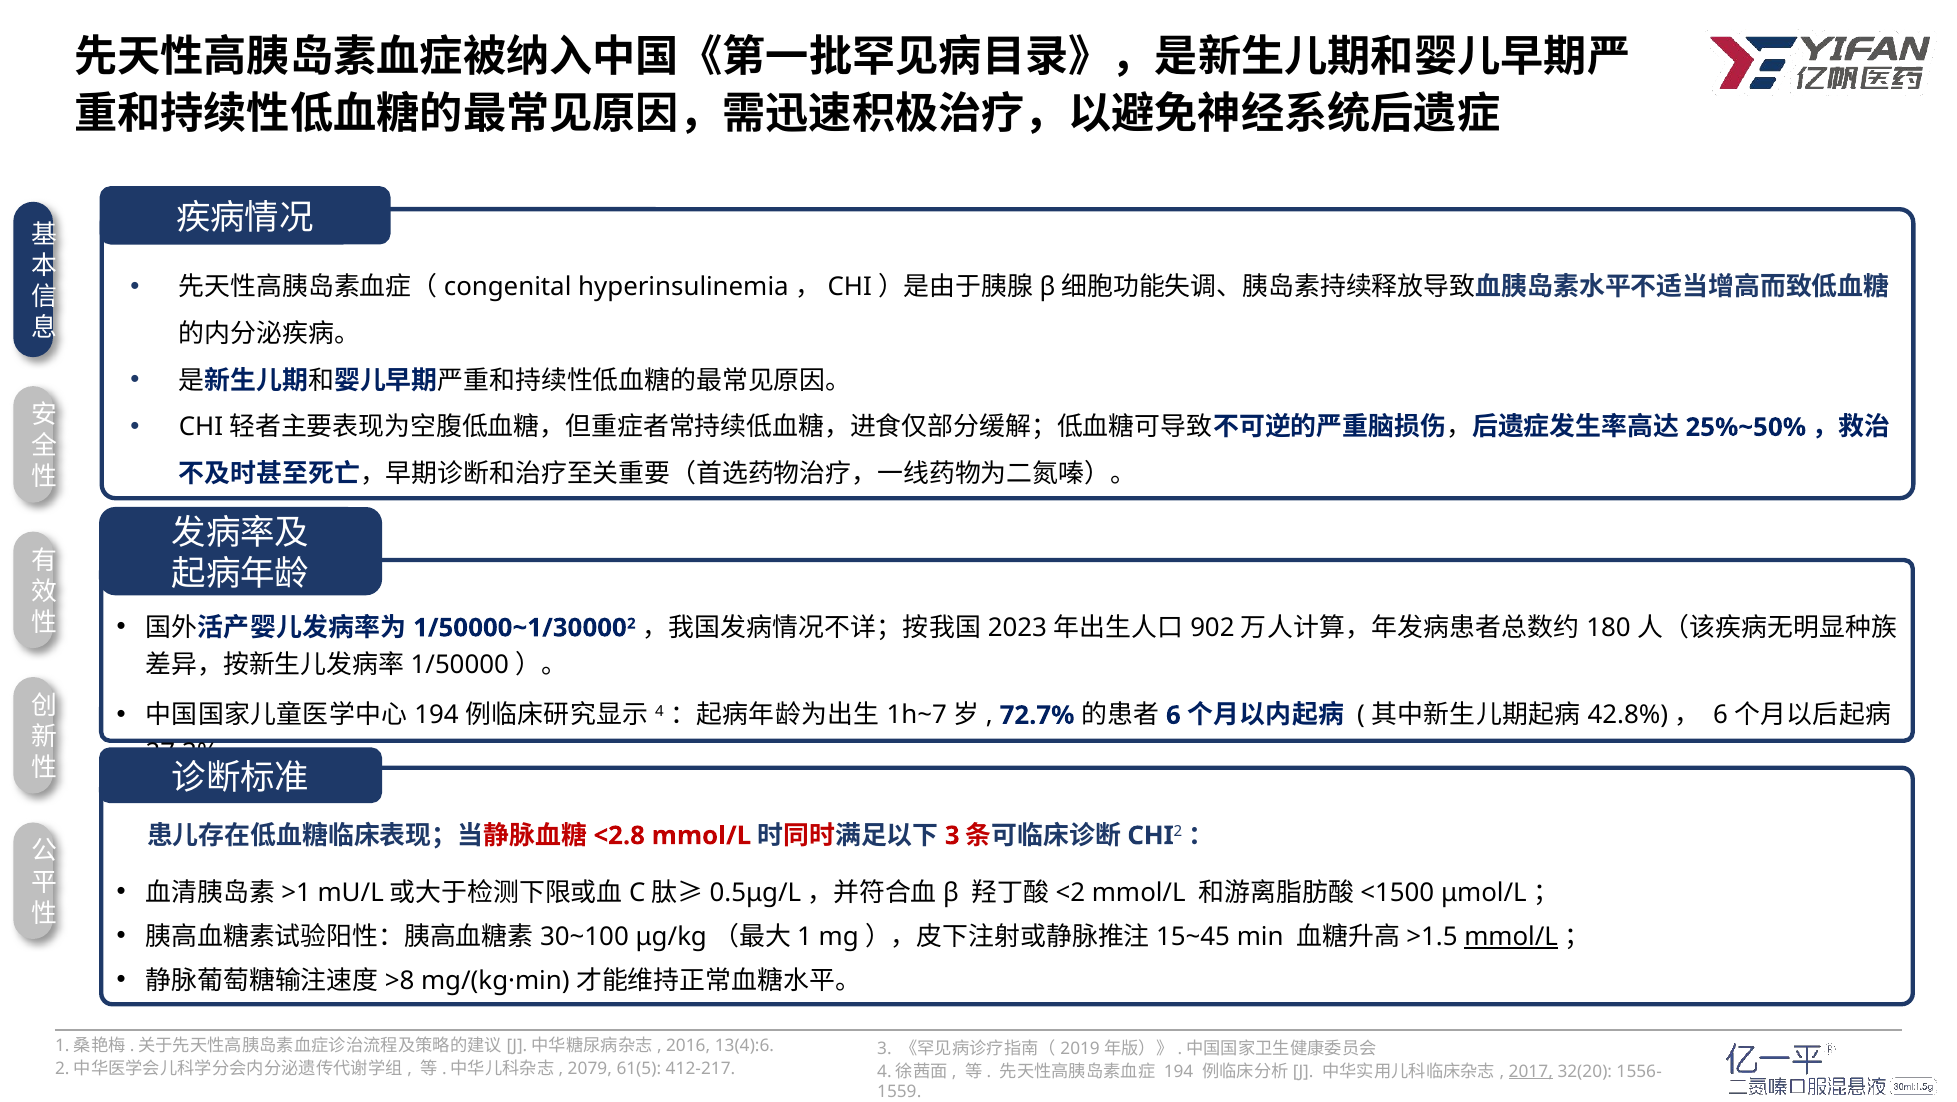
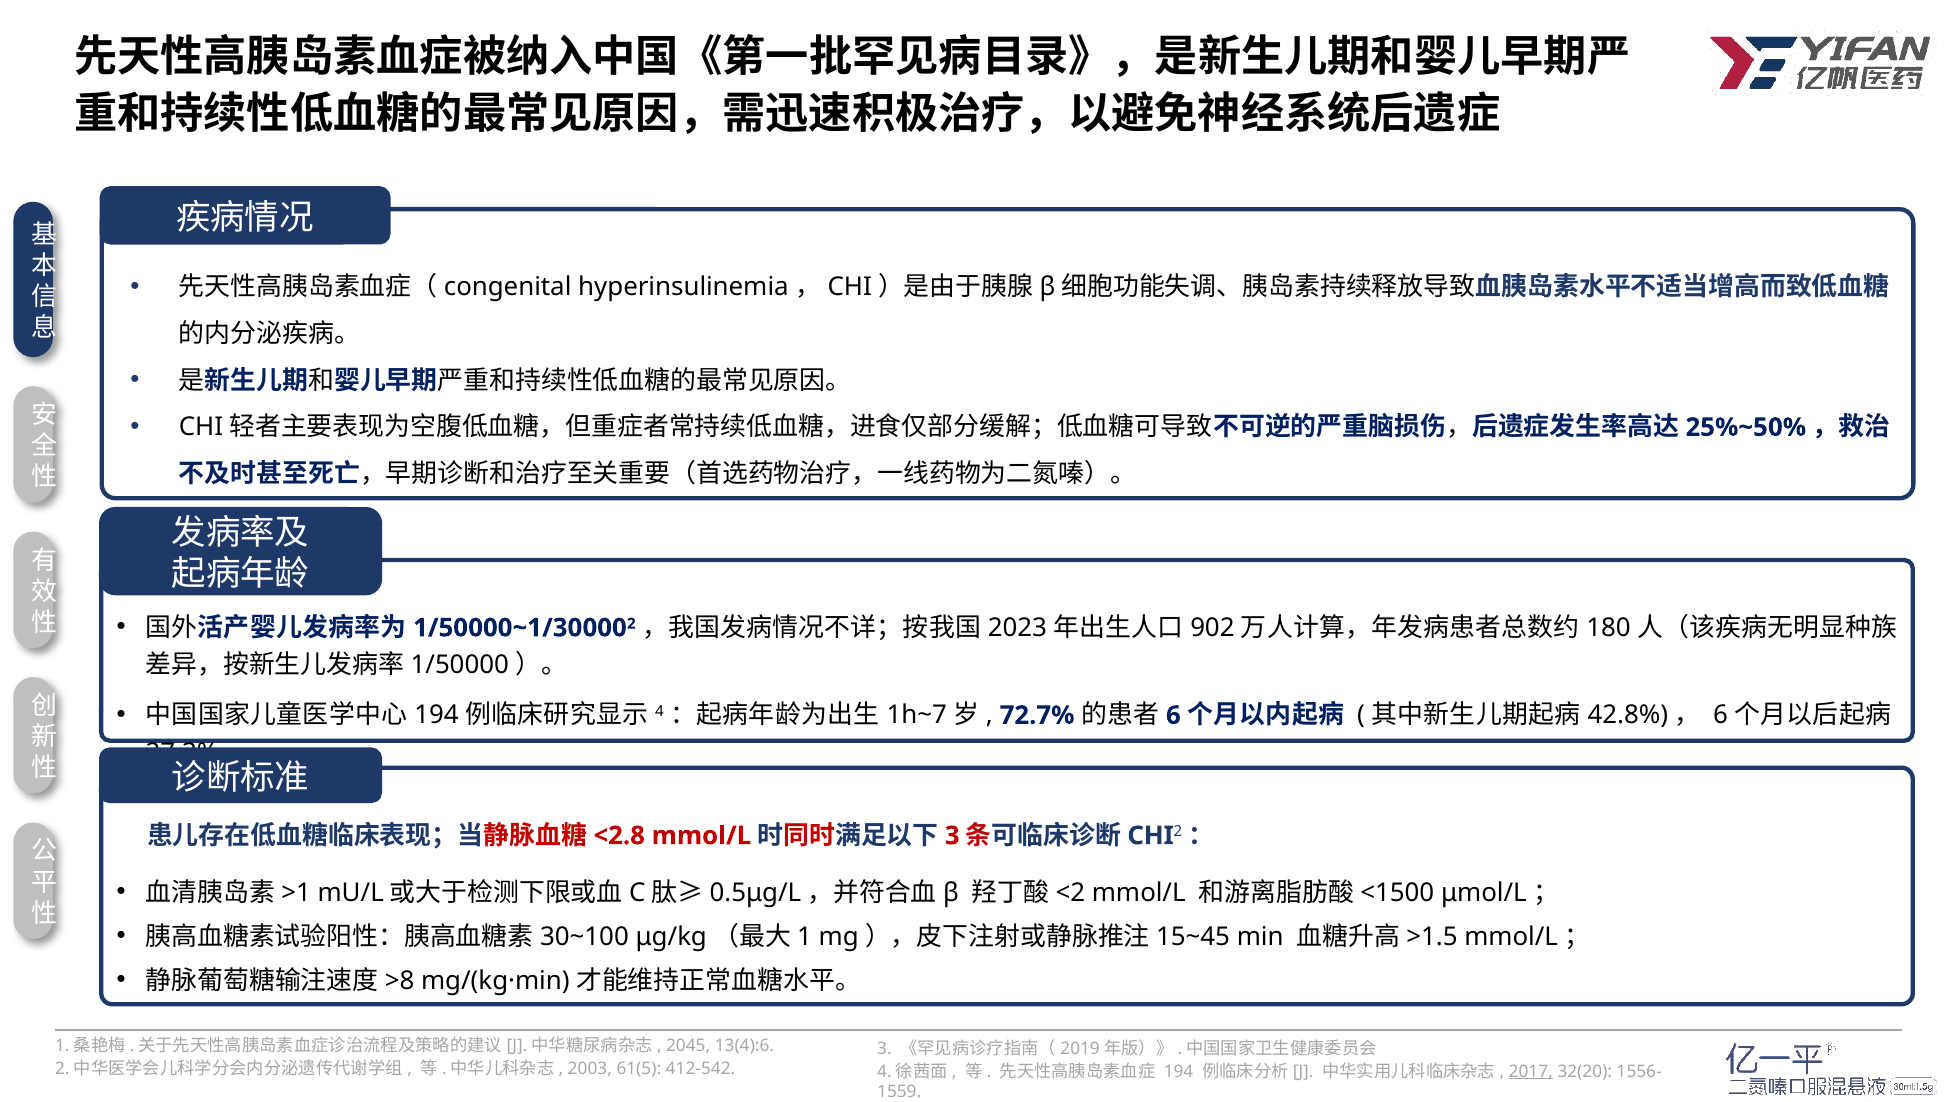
mmol/L at (1511, 936) underline: present -> none
2016: 2016 -> 2045
2079: 2079 -> 2003
412-217: 412-217 -> 412-542
